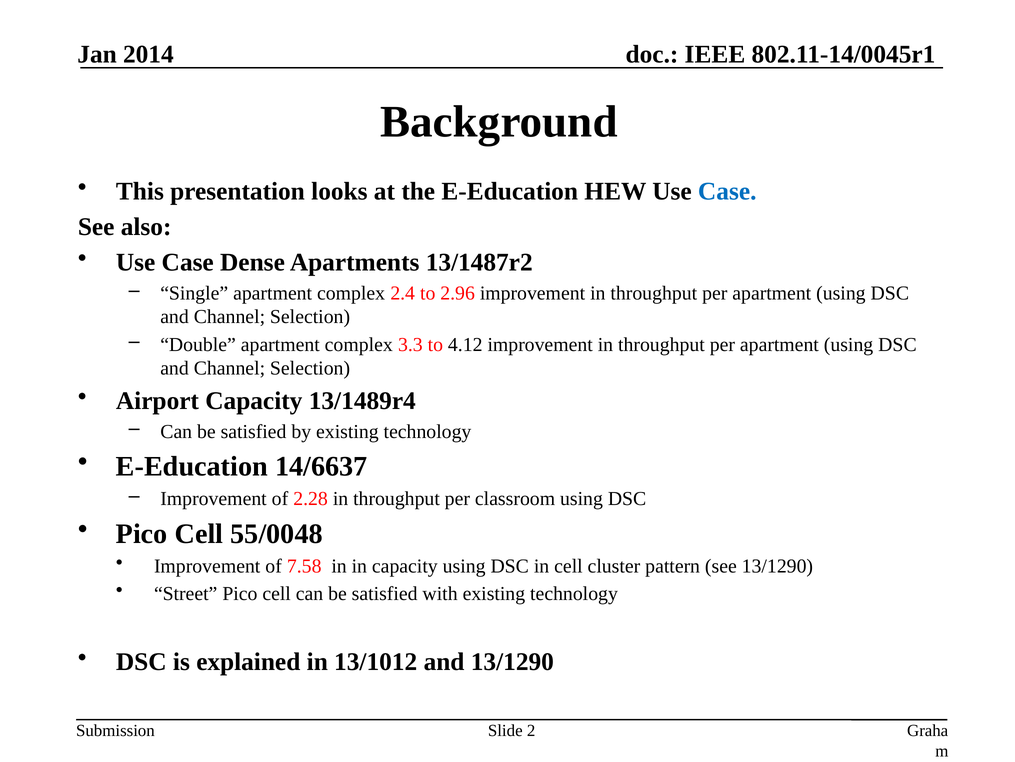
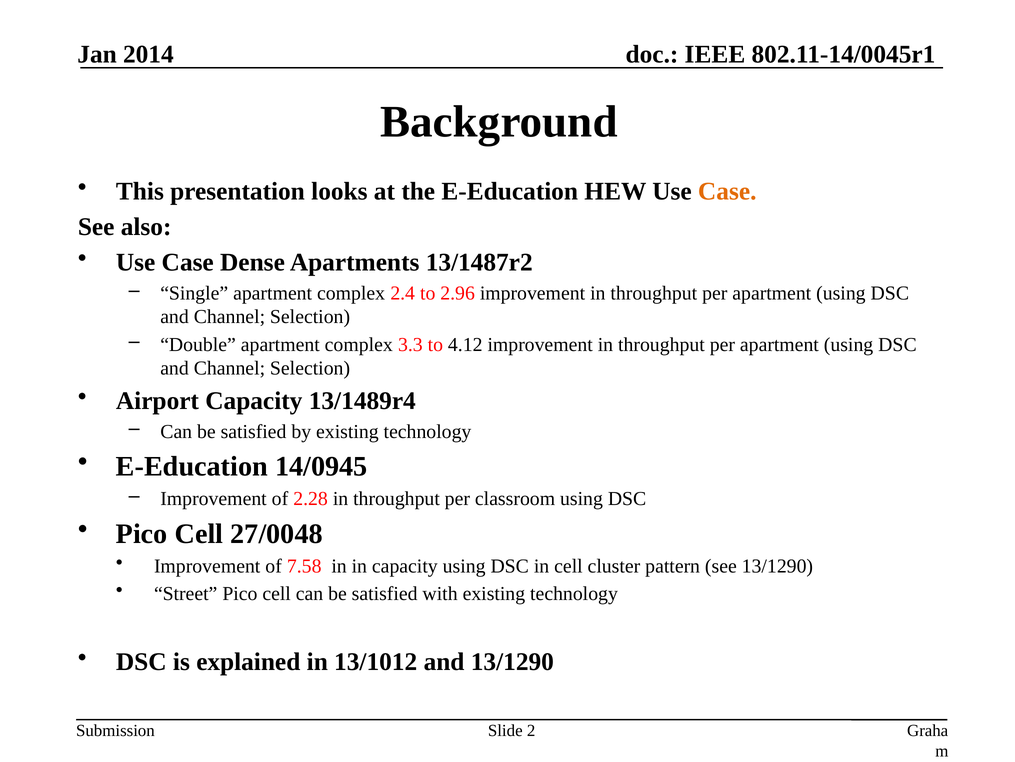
Case at (727, 191) colour: blue -> orange
14/6637: 14/6637 -> 14/0945
55/0048: 55/0048 -> 27/0048
